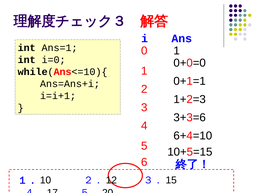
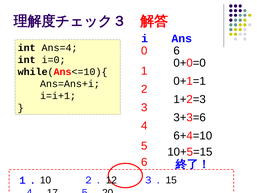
Ans=1: Ans=1 -> Ans=4
0 1: 1 -> 6
